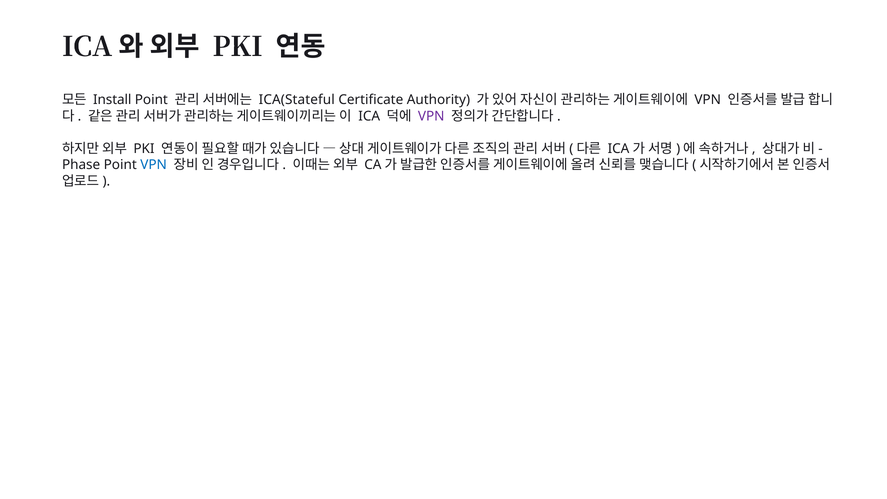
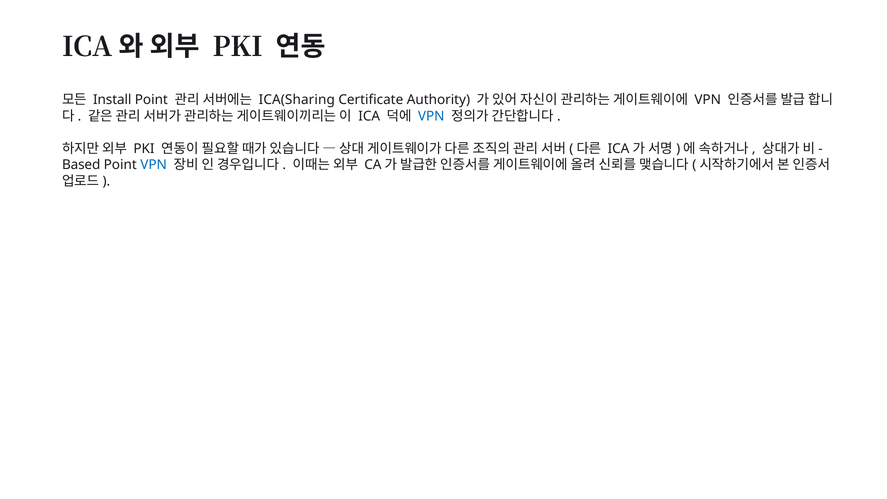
ICA(Stateful: ICA(Stateful -> ICA(Sharing
VPN at (431, 116) colour: purple -> blue
Phase: Phase -> Based
